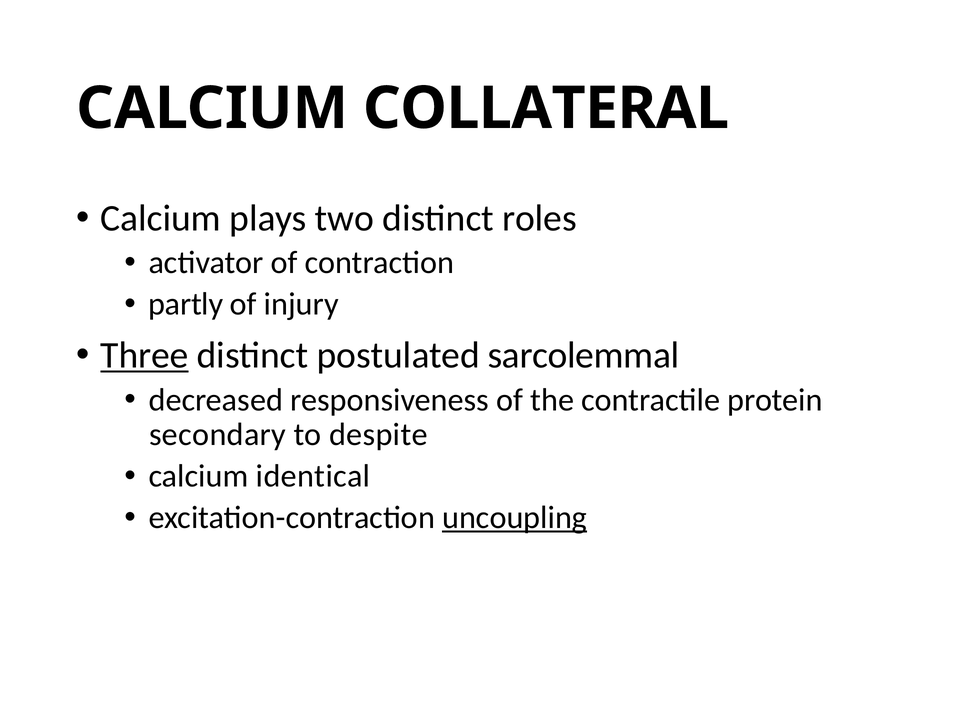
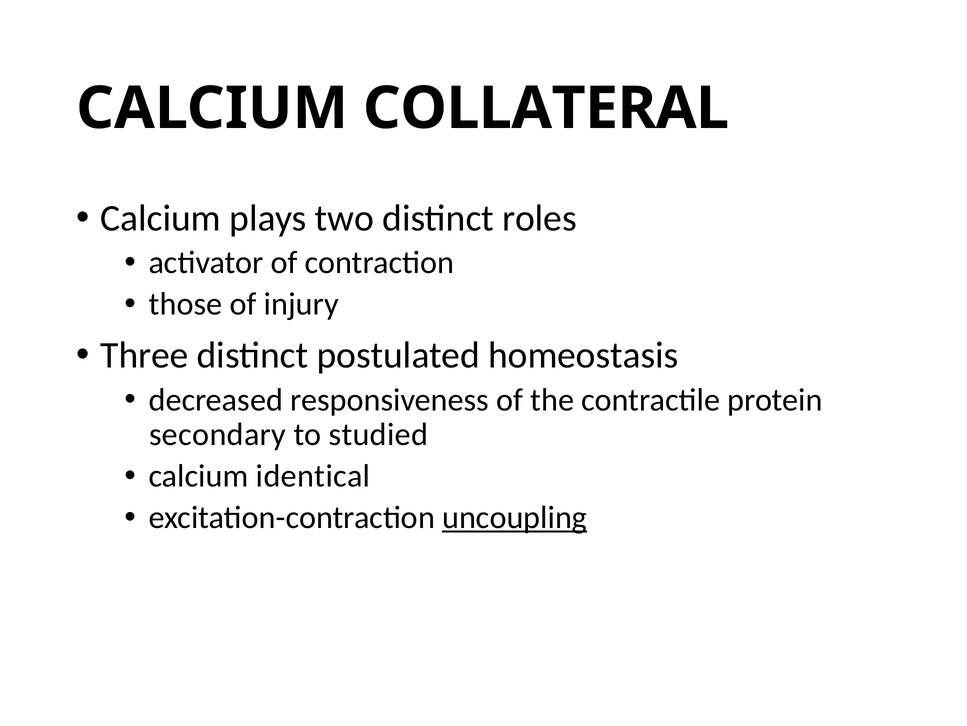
partly: partly -> those
Three underline: present -> none
sarcolemmal: sarcolemmal -> homeostasis
despite: despite -> studied
